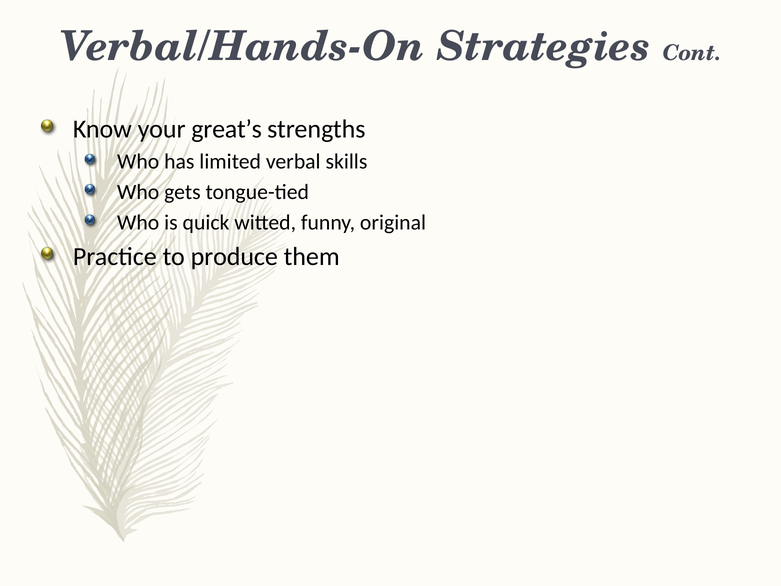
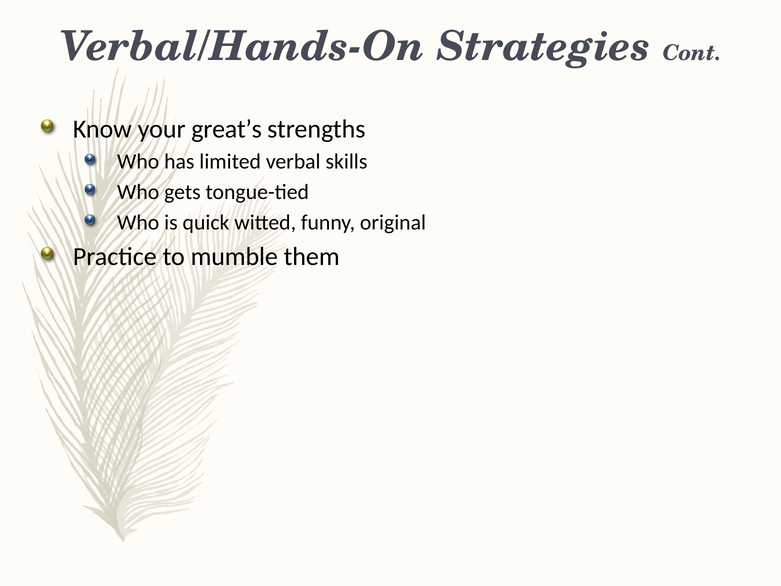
produce: produce -> mumble
